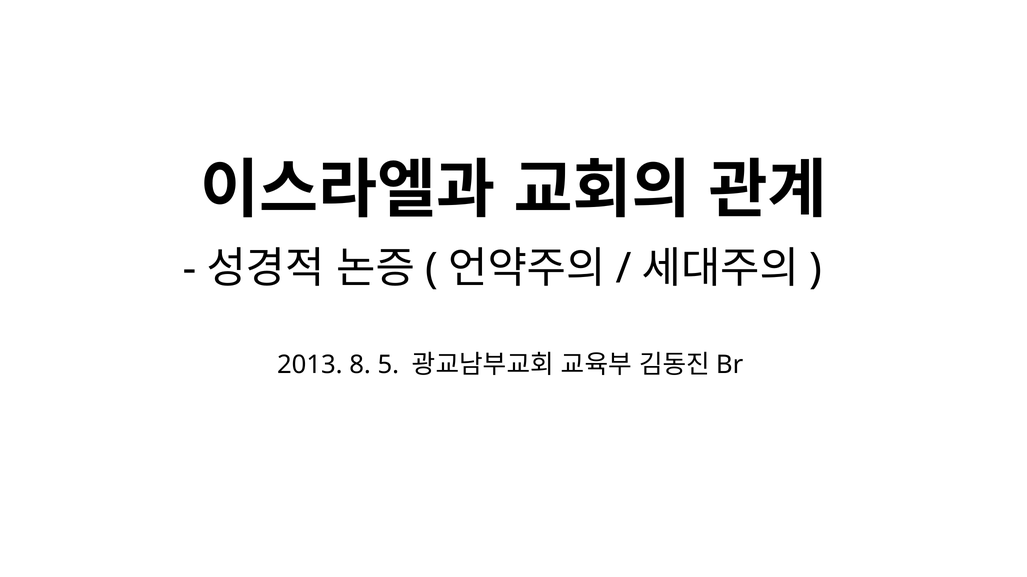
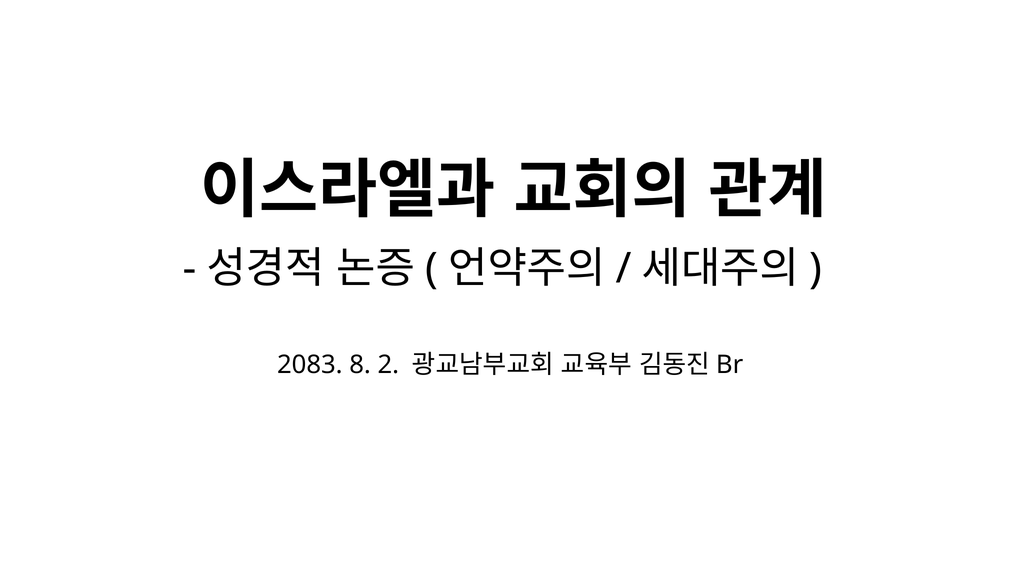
2013: 2013 -> 2083
5: 5 -> 2
